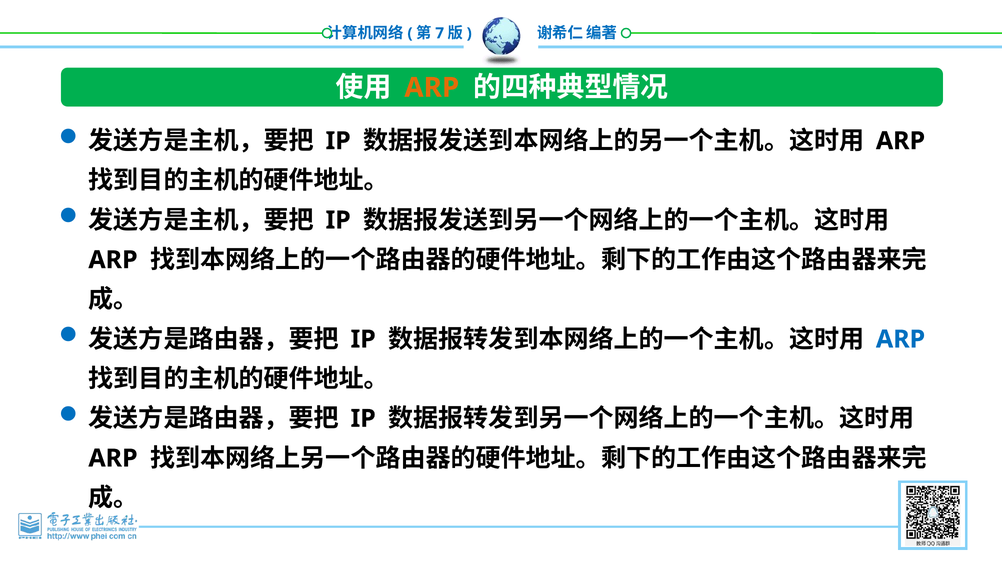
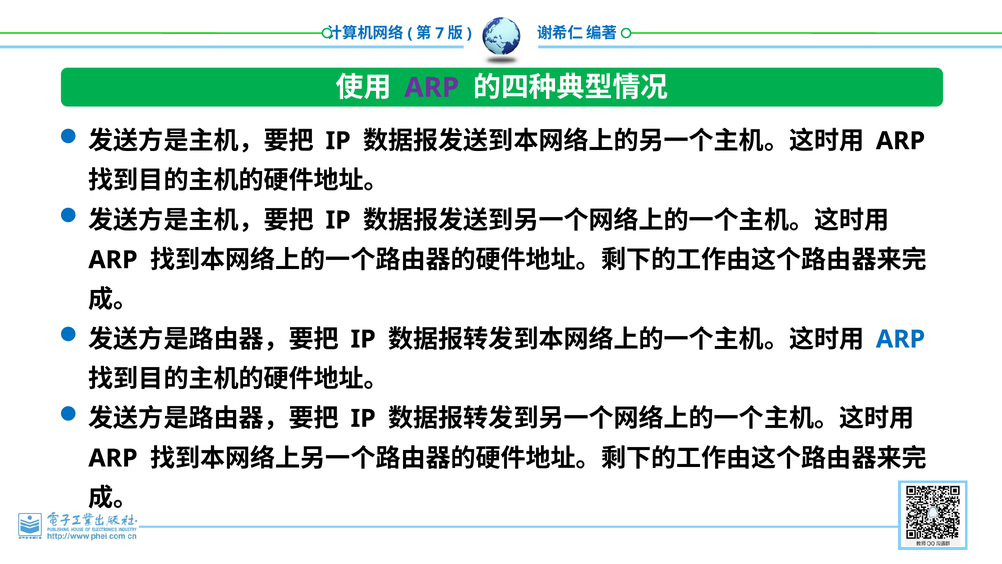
ARP at (432, 88) colour: orange -> purple
